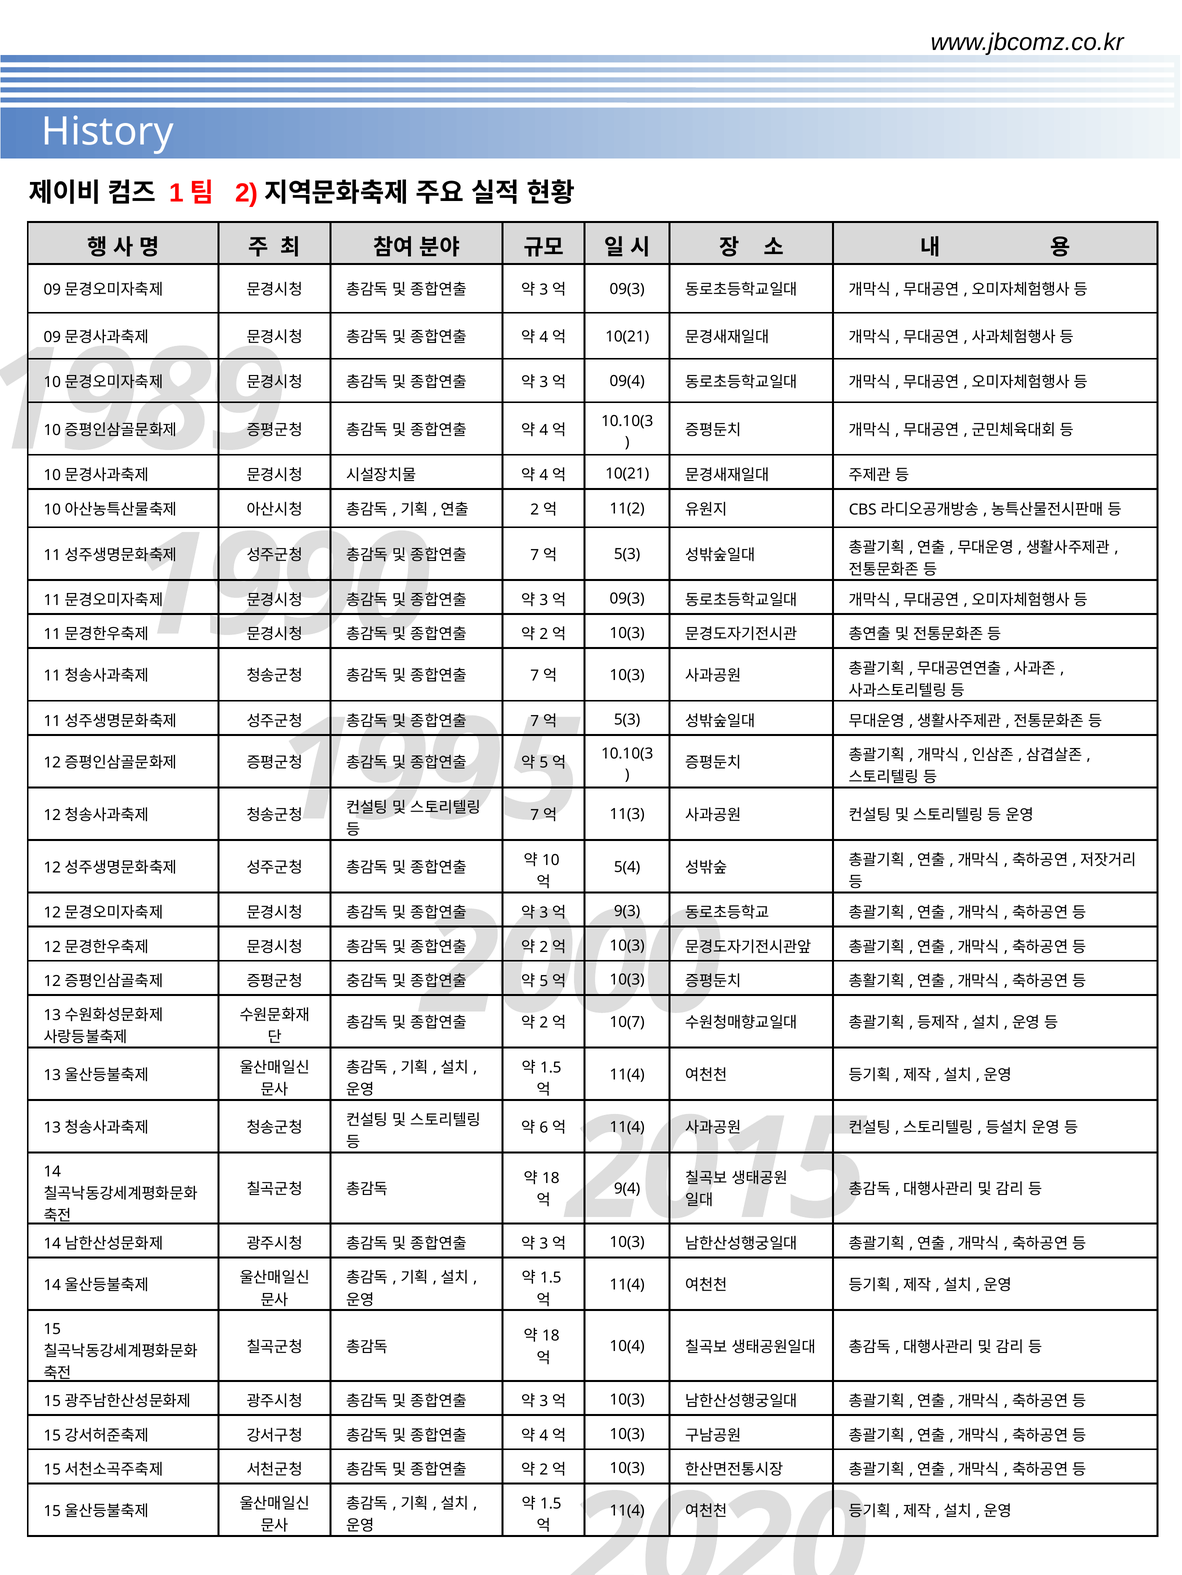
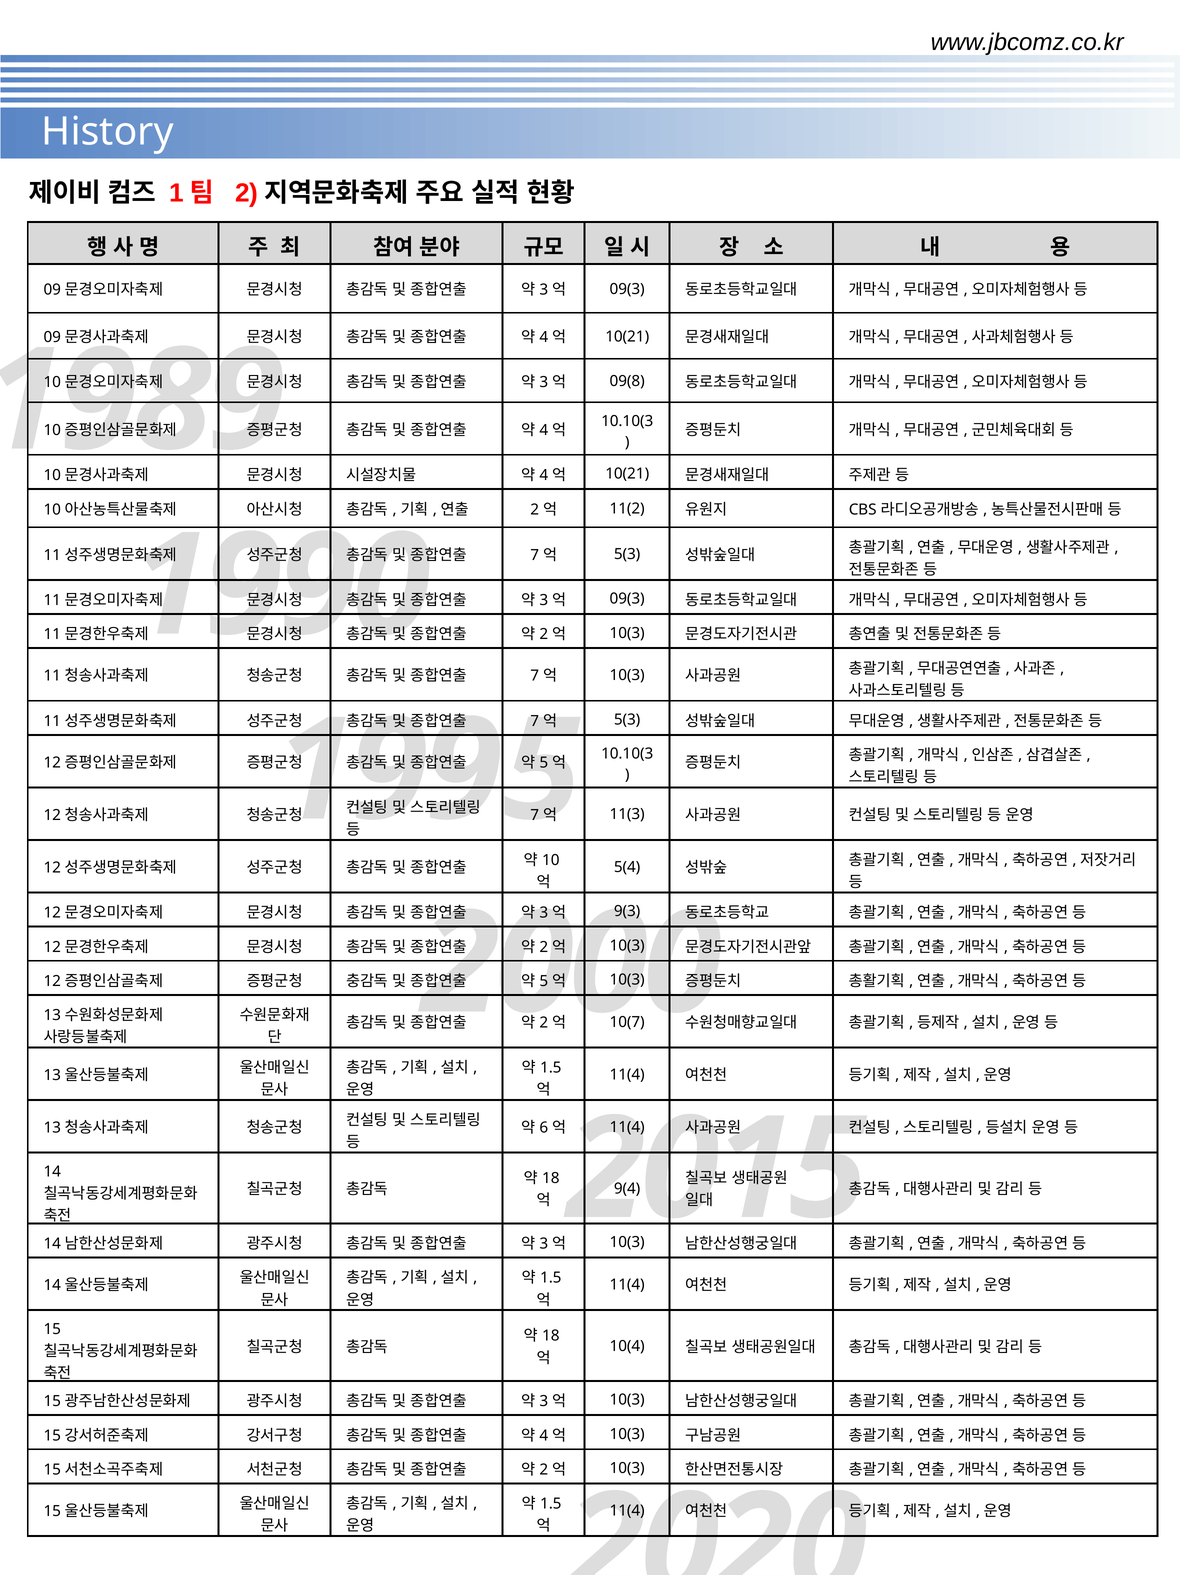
09(4: 09(4 -> 09(8
